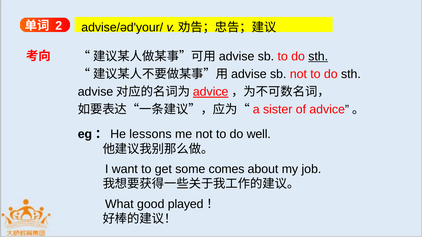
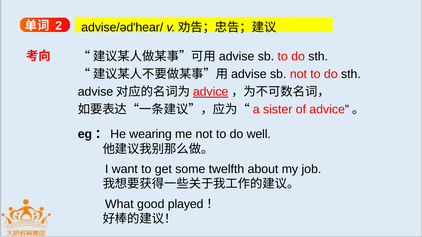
advise/əd'your/: advise/əd'your/ -> advise/əd'hear/
sth at (318, 57) underline: present -> none
lessons: lessons -> wearing
comes: comes -> twelfth
